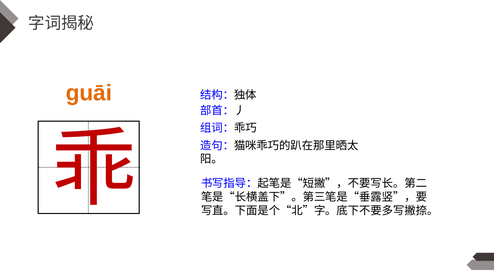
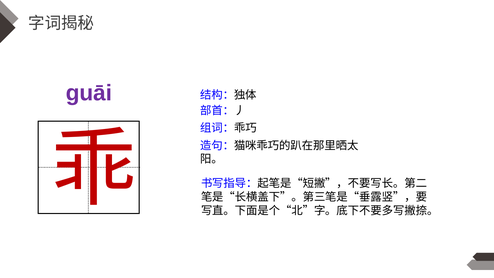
guāi colour: orange -> purple
